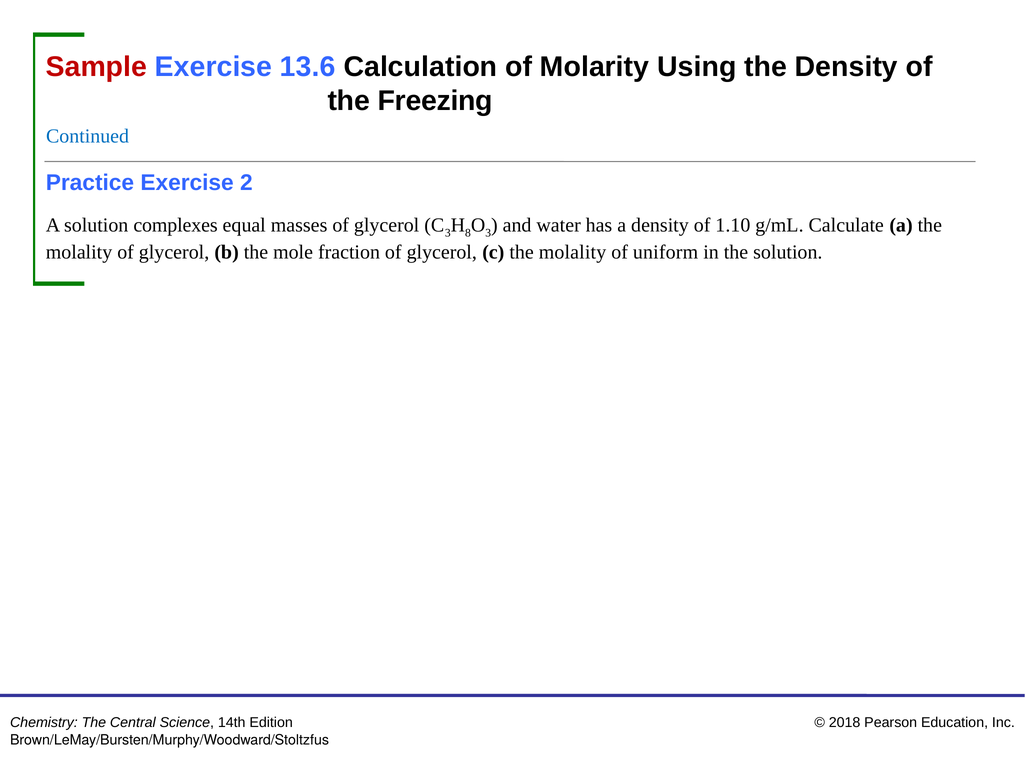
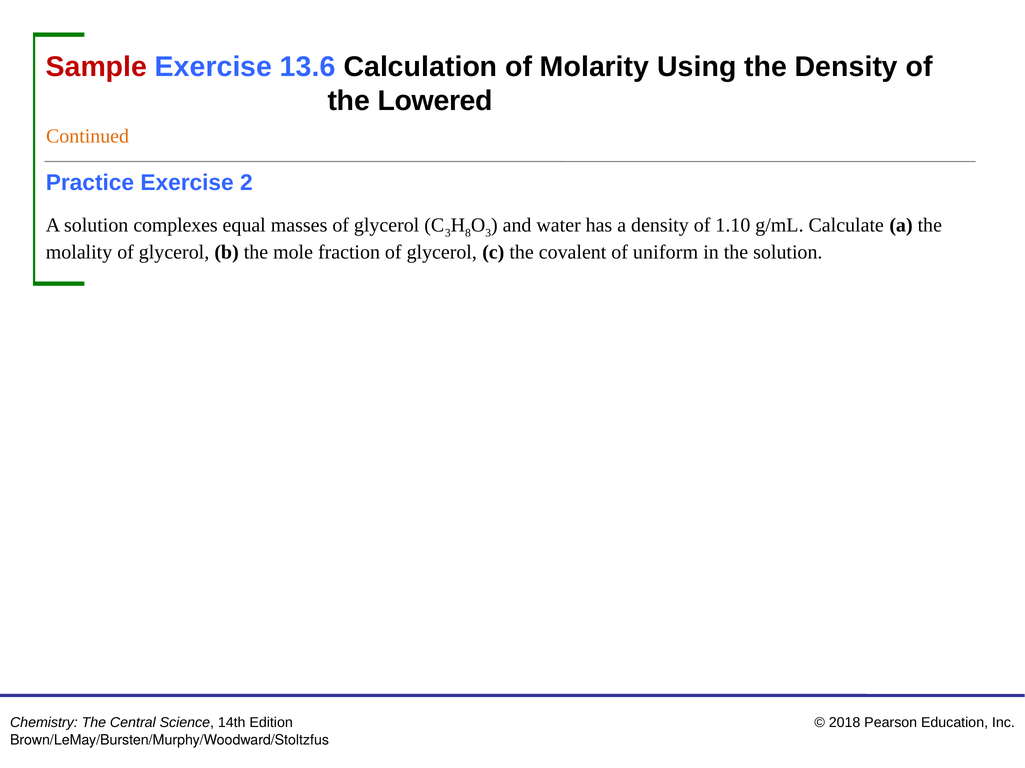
Freezing: Freezing -> Lowered
Continued colour: blue -> orange
c the molality: molality -> covalent
